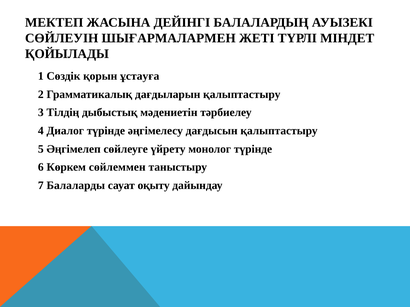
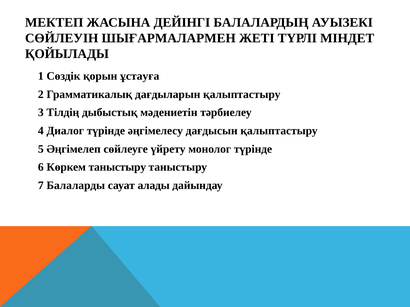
Көркем сөйлеммен: сөйлеммен -> таныстыру
оқыту: оқыту -> алады
